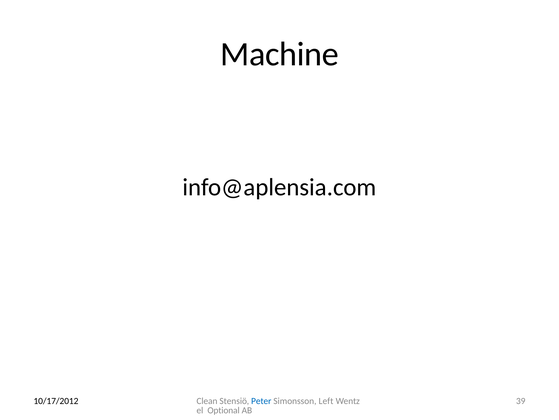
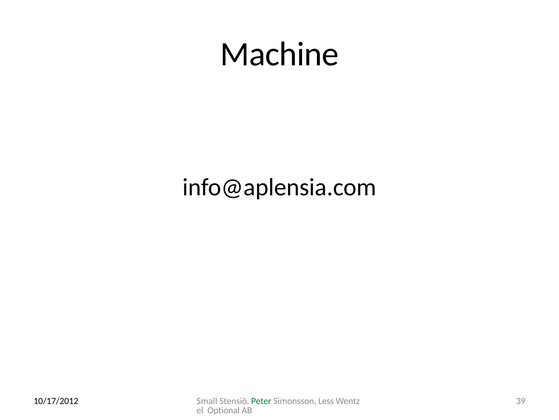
Clean: Clean -> Small
Peter colour: blue -> green
Left: Left -> Less
